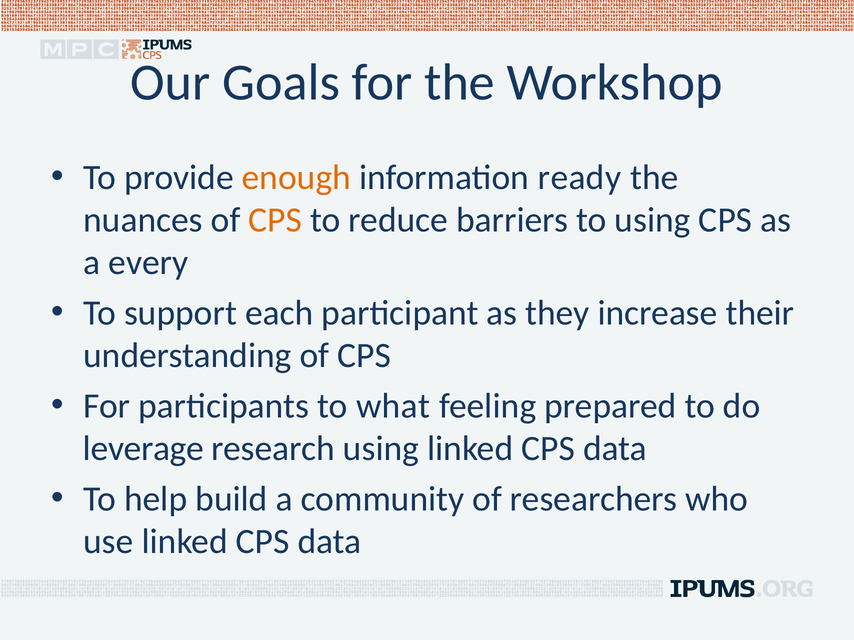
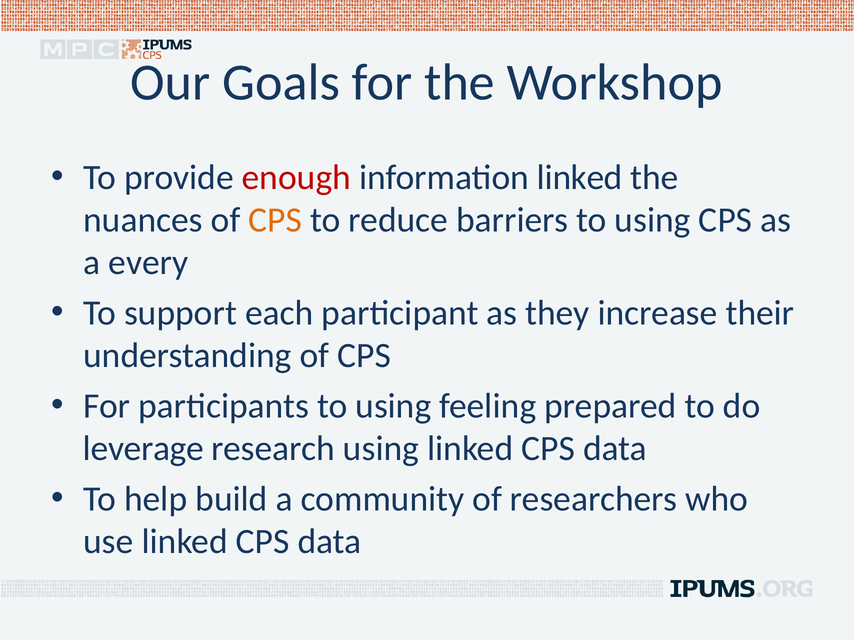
enough colour: orange -> red
information ready: ready -> linked
participants to what: what -> using
